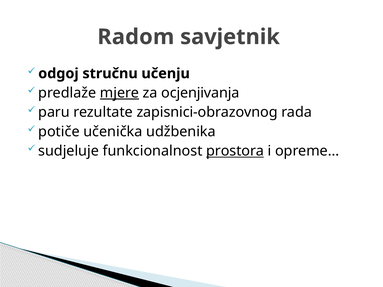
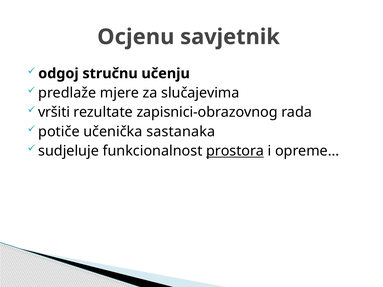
Radom: Radom -> Ocjenu
mjere underline: present -> none
ocjenjivanja: ocjenjivanja -> slučajevima
paru: paru -> vršiti
udžbenika: udžbenika -> sastanaka
